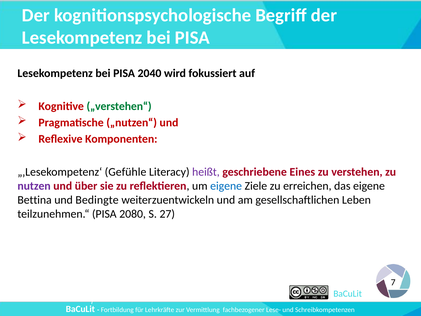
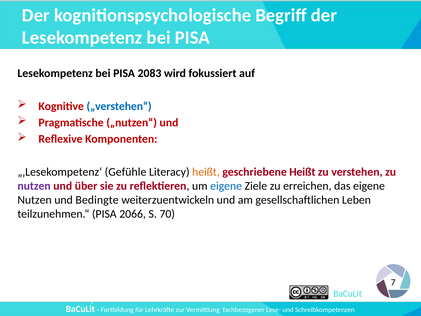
2040: 2040 -> 2083
„verstehen“ colour: green -> blue
heißt at (206, 172) colour: purple -> orange
geschriebene Eines: Eines -> Heißt
Bettina at (35, 200): Bettina -> Nutzen
2080: 2080 -> 2066
27: 27 -> 70
